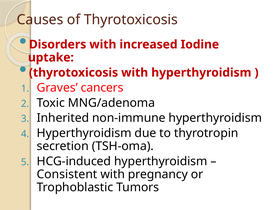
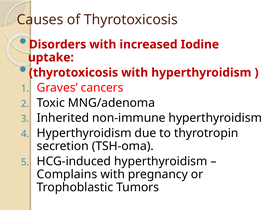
Consistent: Consistent -> Complains
